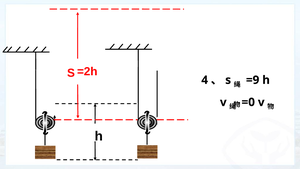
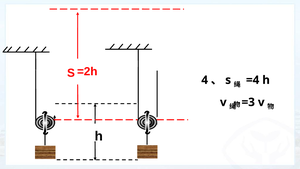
=9: =9 -> =4
=0: =0 -> =3
